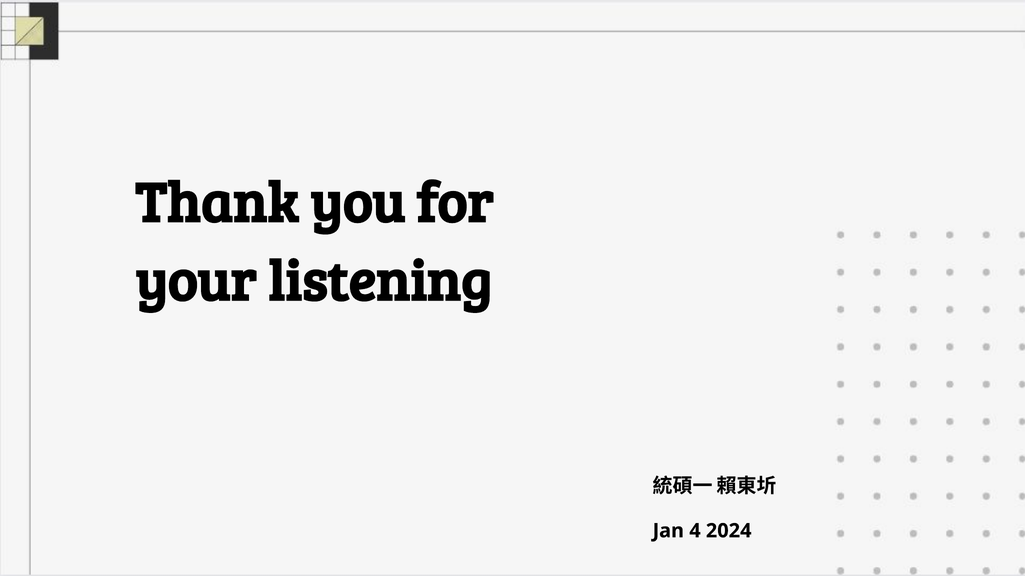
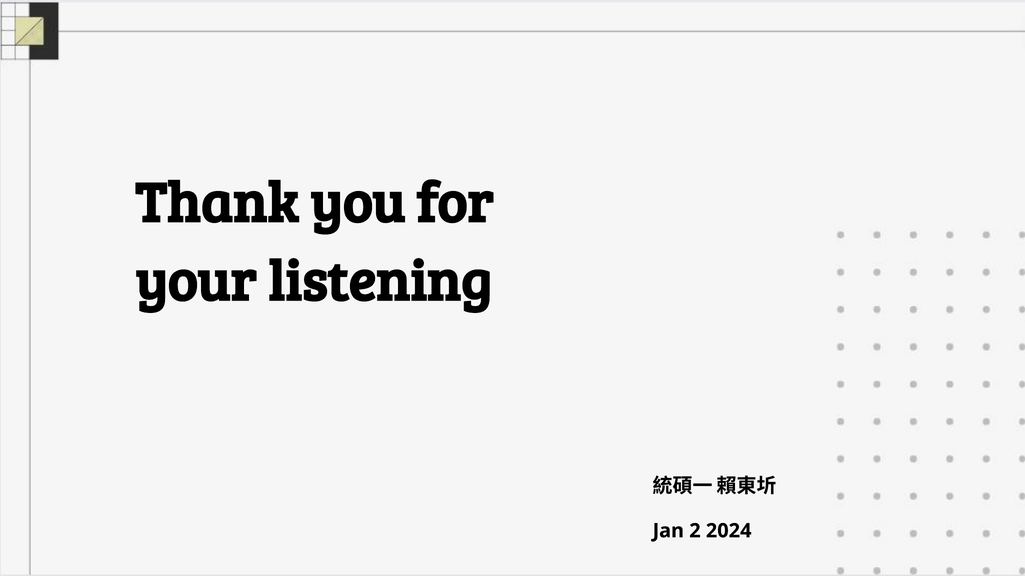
4: 4 -> 2
